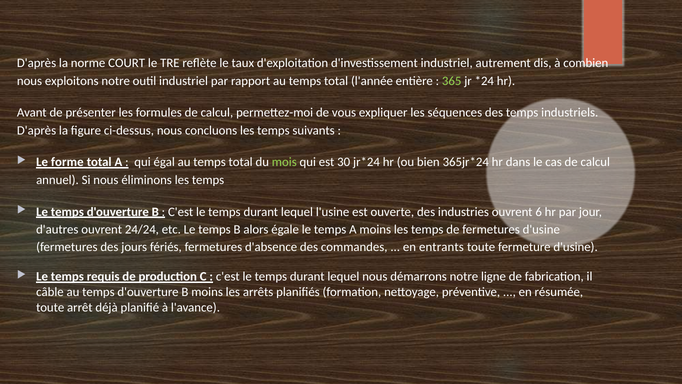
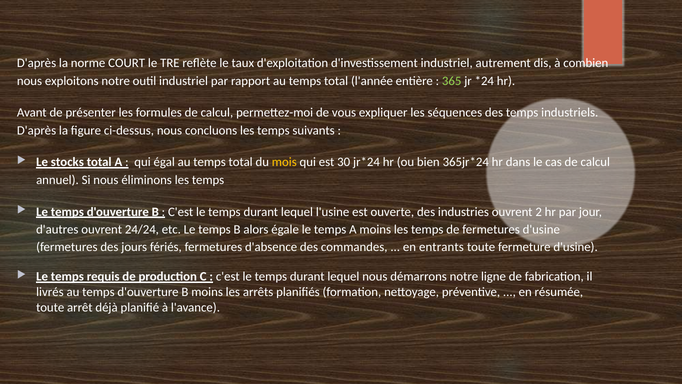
forme: forme -> stocks
mois colour: light green -> yellow
6: 6 -> 2
câble: câble -> livrés
